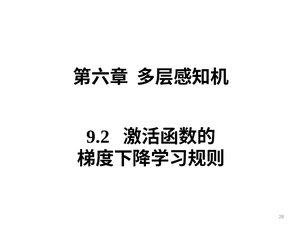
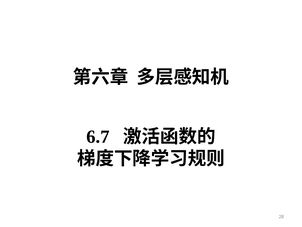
9.2: 9.2 -> 6.7
